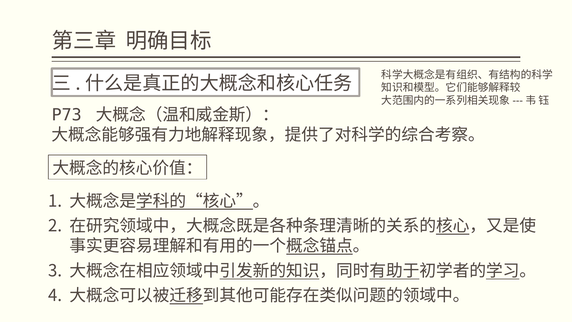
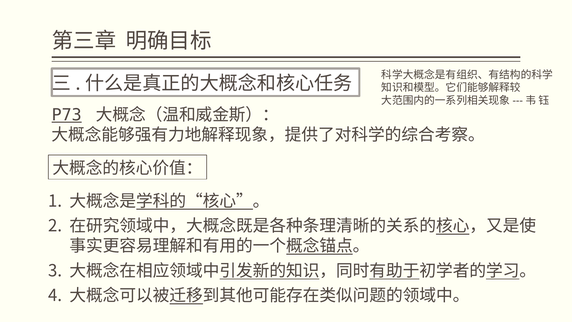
P73 underline: none -> present
